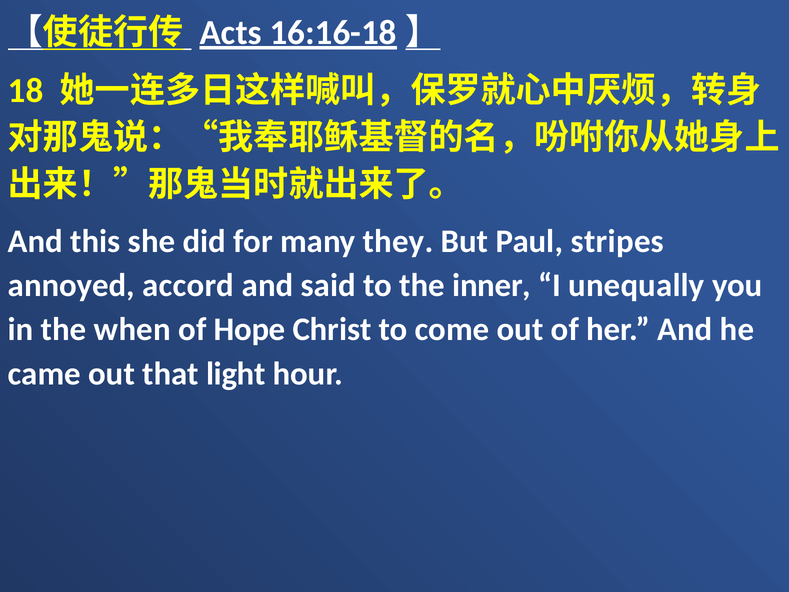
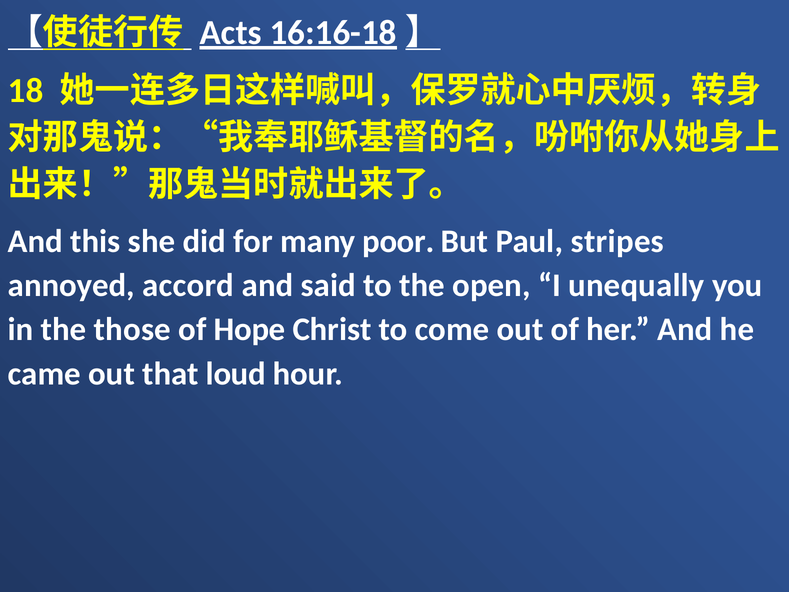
they: they -> poor
inner: inner -> open
when: when -> those
light: light -> loud
